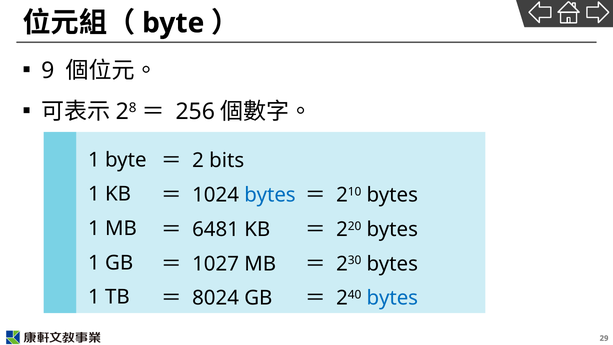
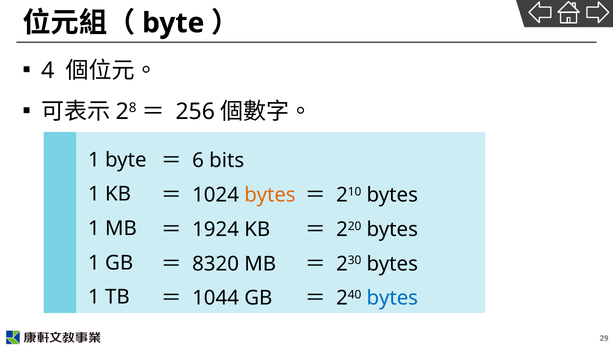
9: 9 -> 4
2: 2 -> 6
bytes at (270, 195) colour: blue -> orange
6481: 6481 -> 1924
1027: 1027 -> 8320
8024: 8024 -> 1044
